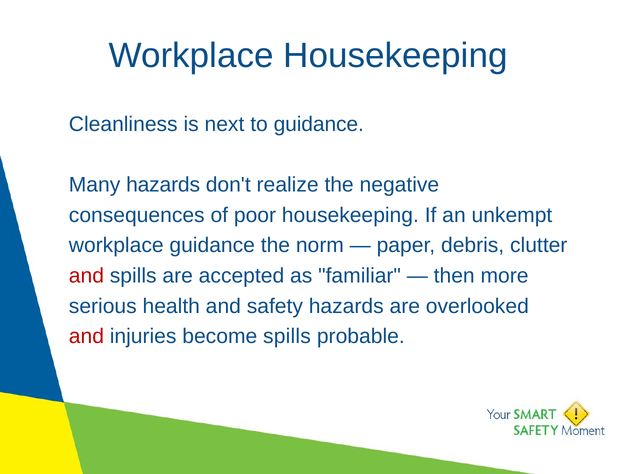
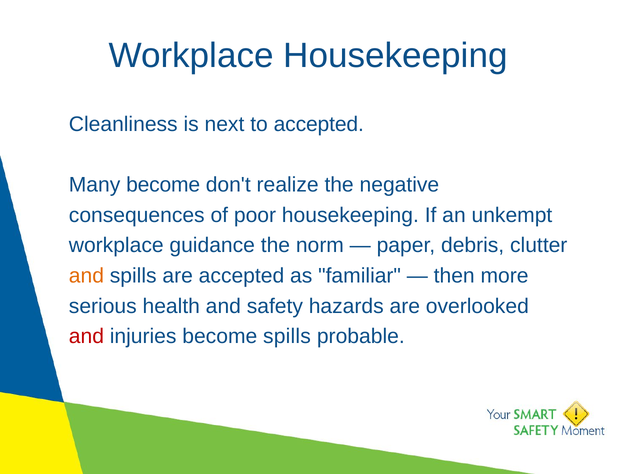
to guidance: guidance -> accepted
Many hazards: hazards -> become
and at (86, 276) colour: red -> orange
